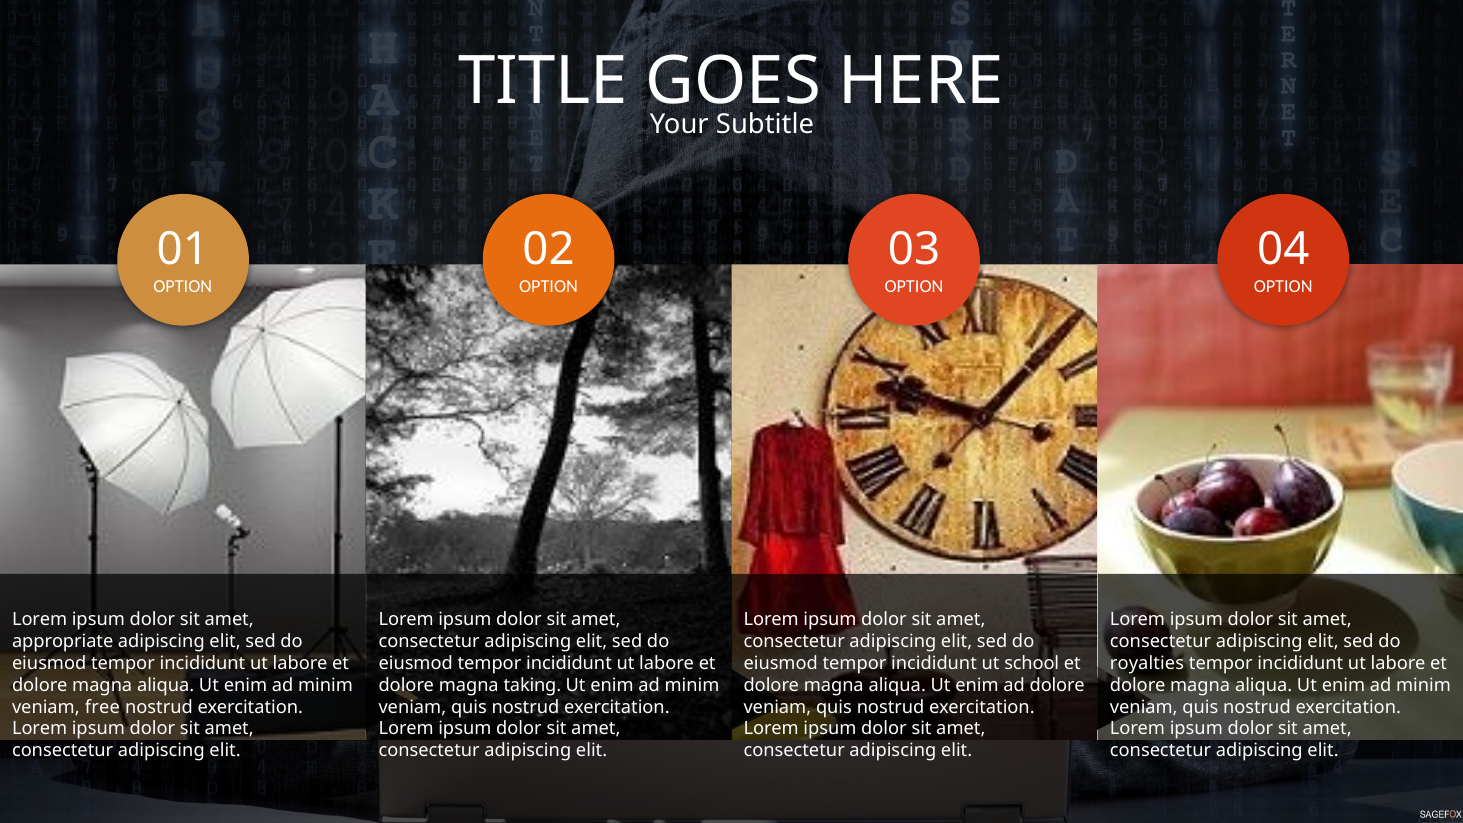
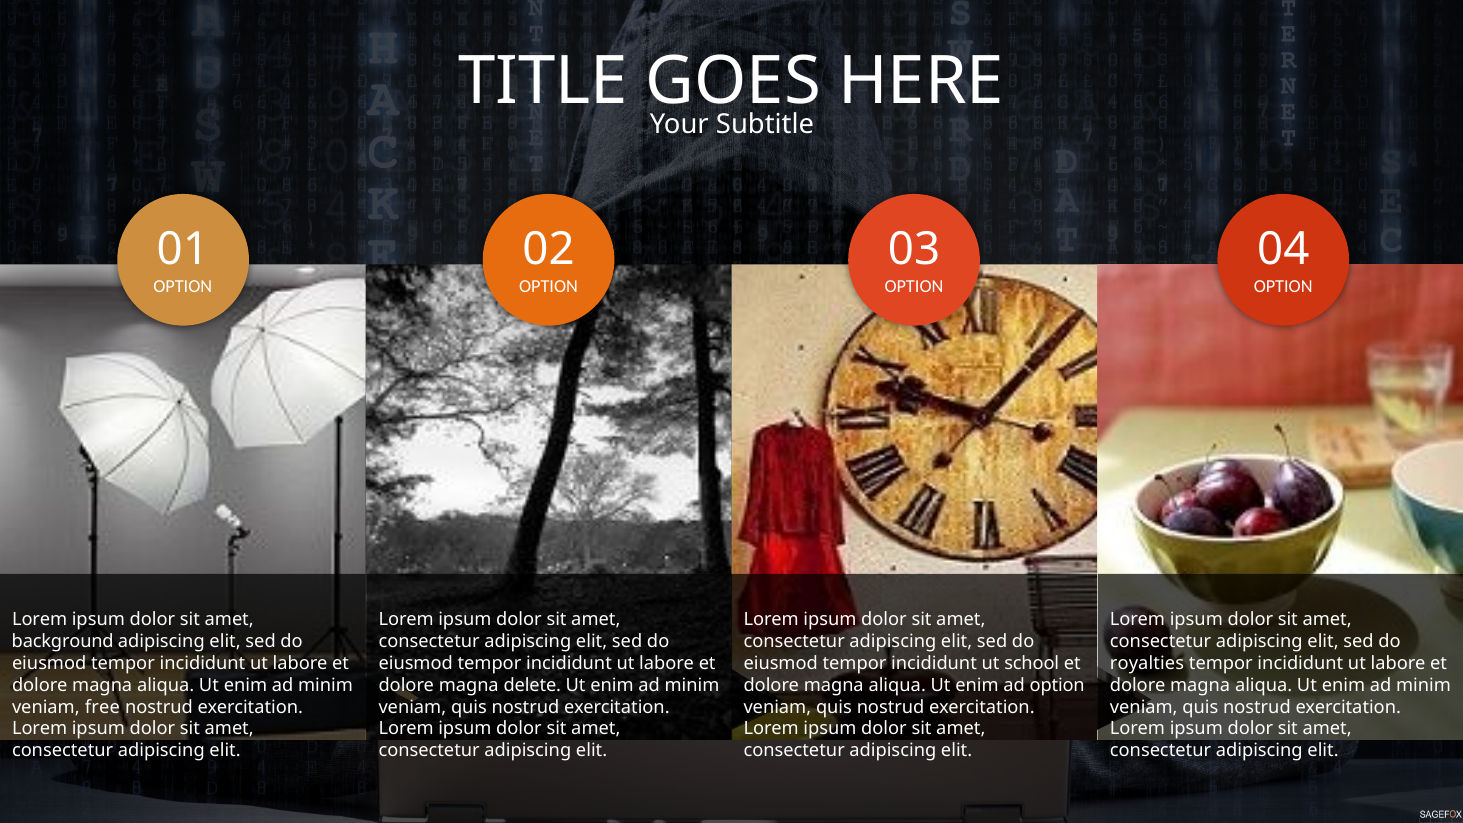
appropriate: appropriate -> background
taking: taking -> delete
ad dolore: dolore -> option
